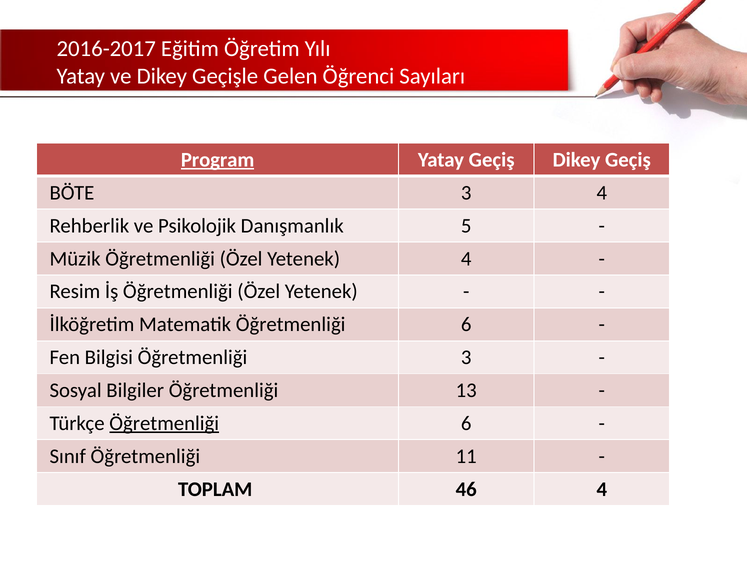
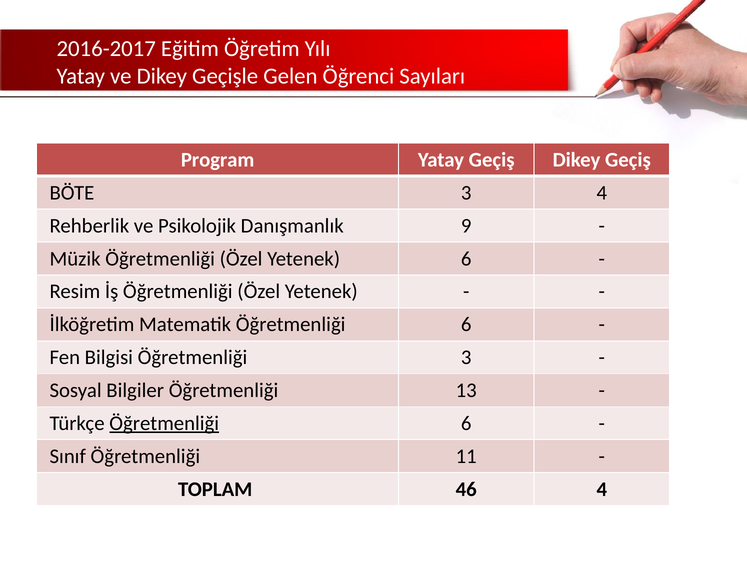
Program underline: present -> none
5: 5 -> 9
Yetenek 4: 4 -> 6
